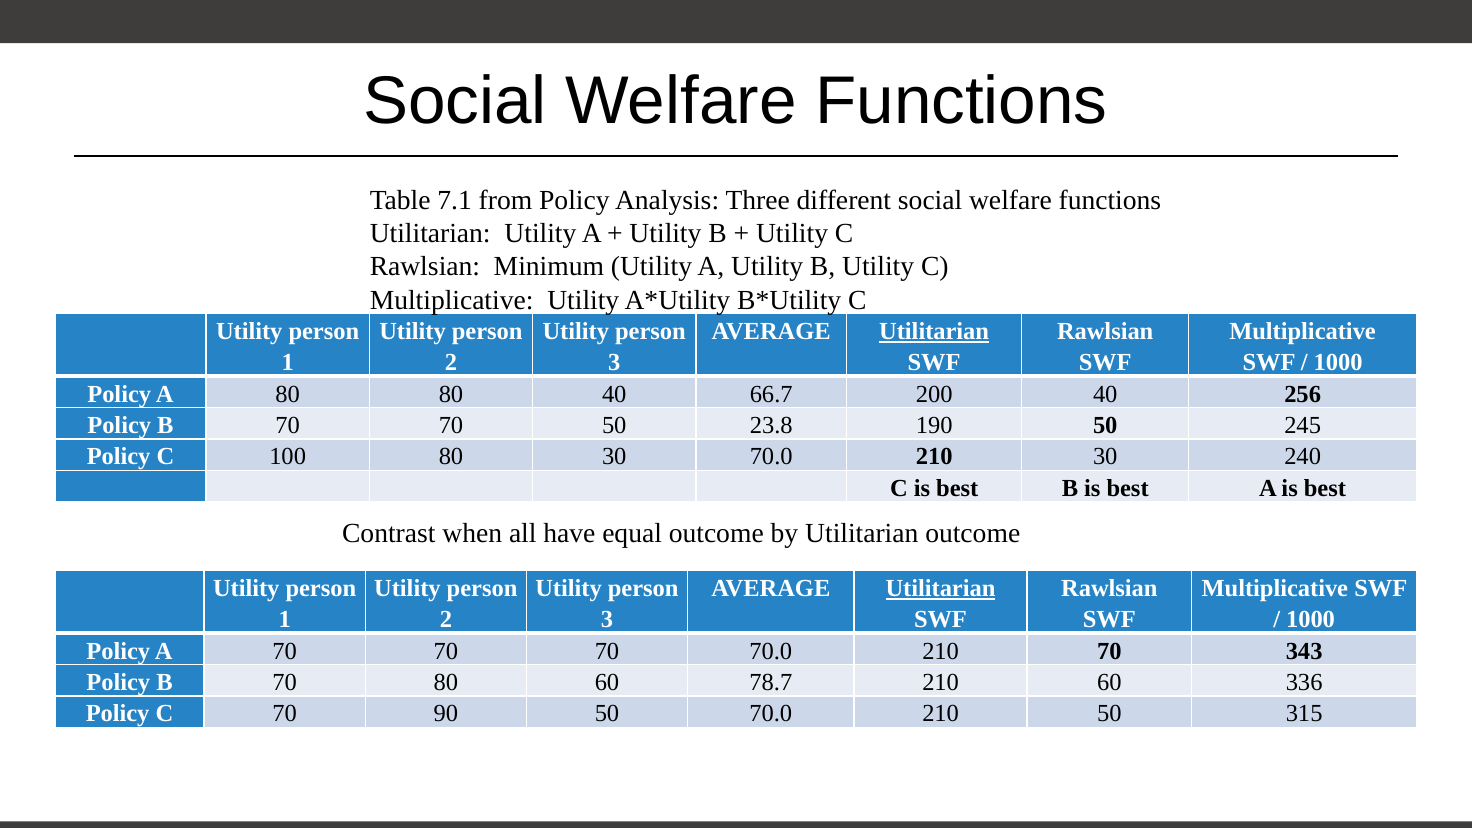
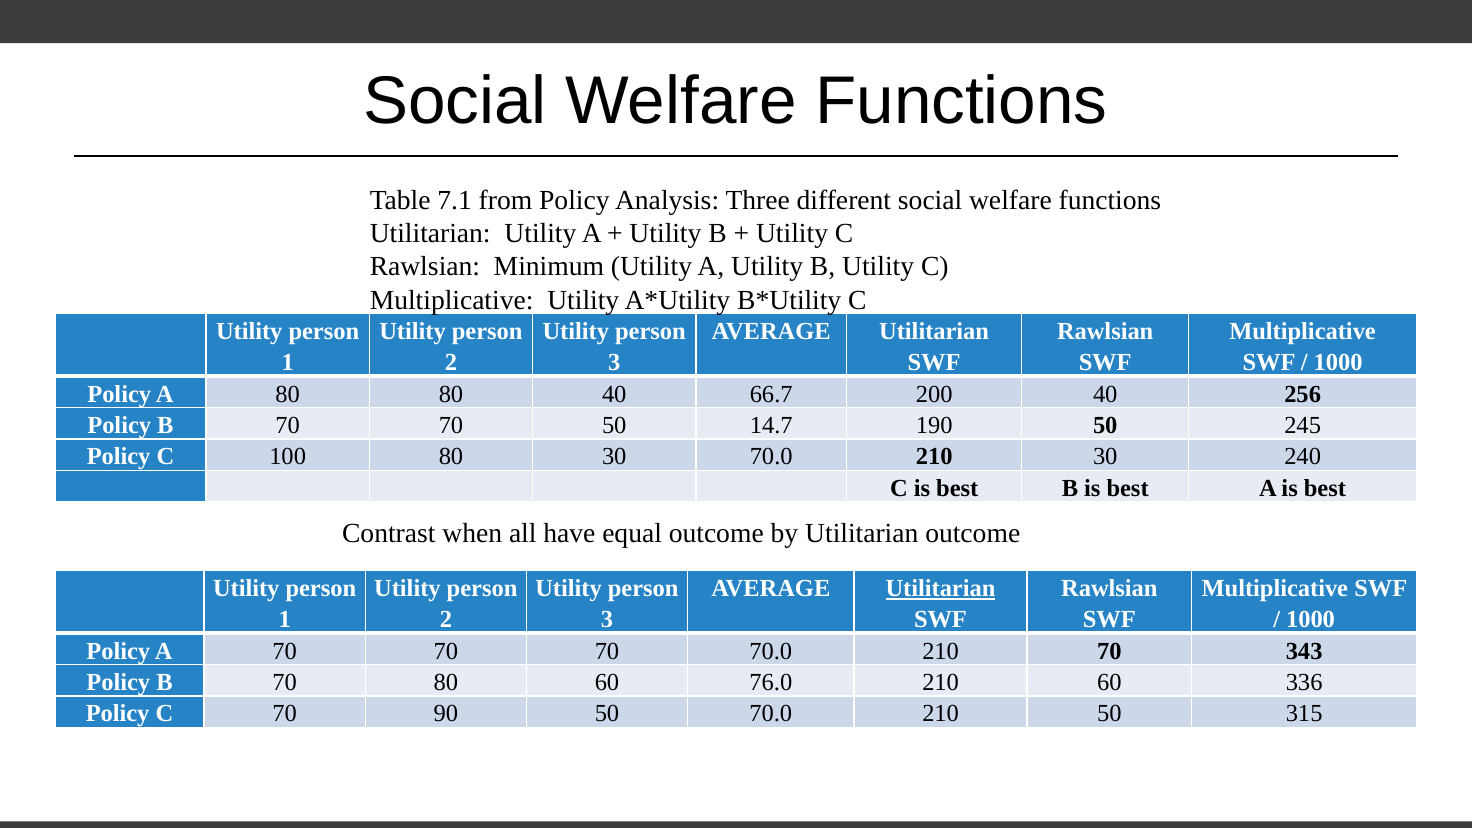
Utilitarian at (934, 331) underline: present -> none
23.8: 23.8 -> 14.7
78.7: 78.7 -> 76.0
